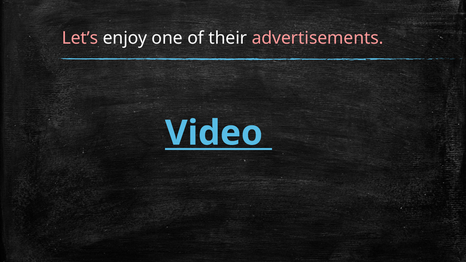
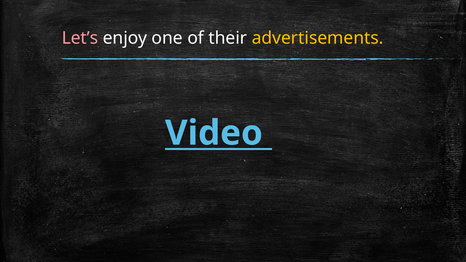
advertisements colour: pink -> yellow
